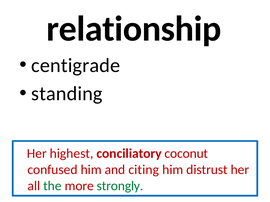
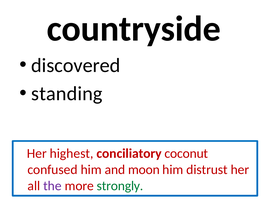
relationship: relationship -> countryside
centigrade: centigrade -> discovered
citing: citing -> moon
the colour: green -> purple
